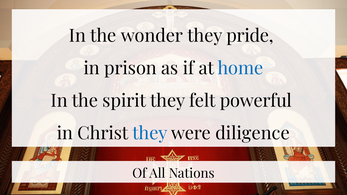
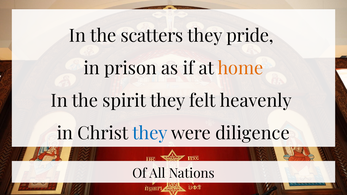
wonder: wonder -> scatters
home colour: blue -> orange
powerful: powerful -> heavenly
